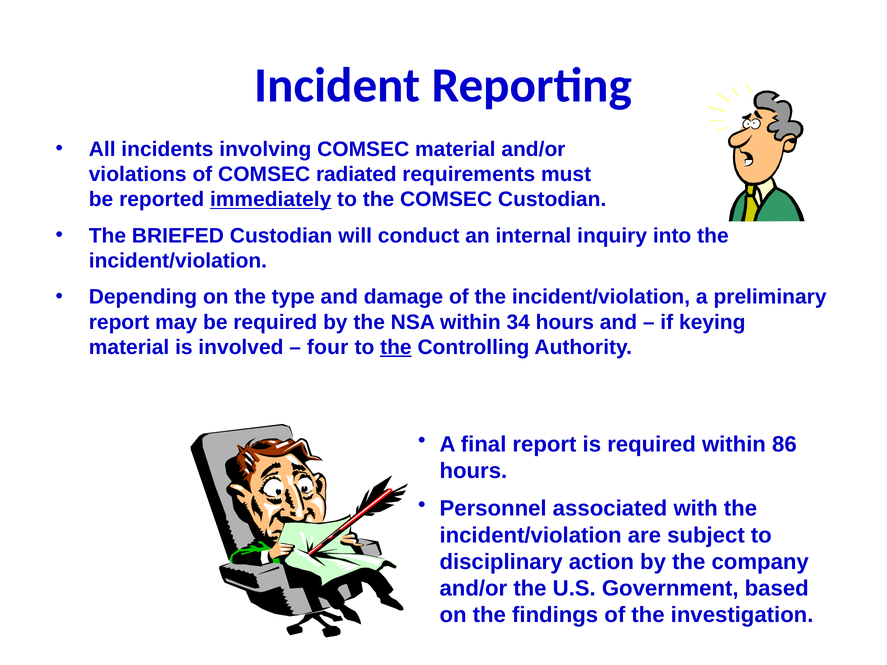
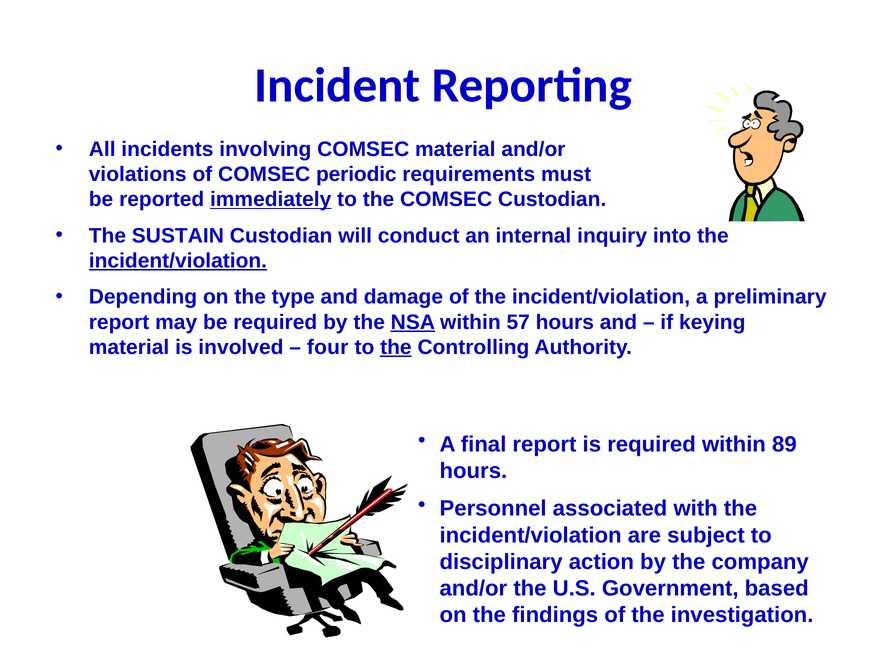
radiated: radiated -> periodic
BRIEFED: BRIEFED -> SUSTAIN
incident/violation at (178, 261) underline: none -> present
NSA underline: none -> present
34: 34 -> 57
86: 86 -> 89
